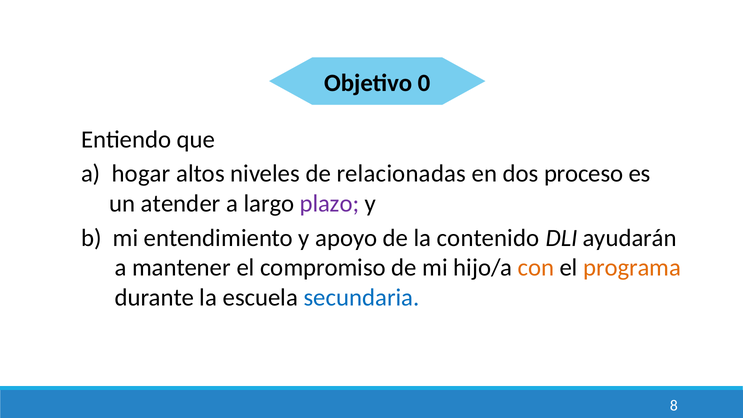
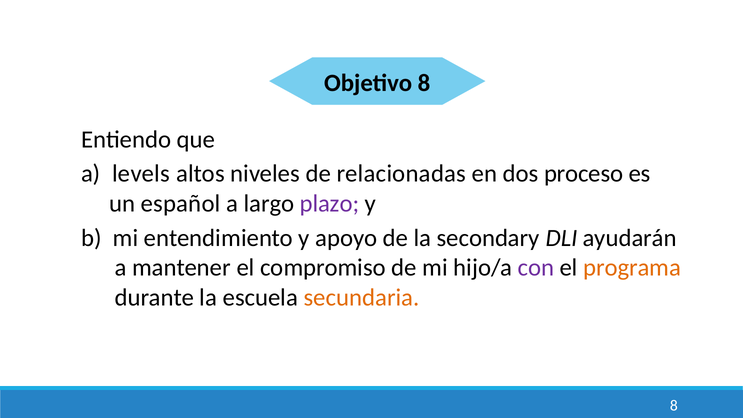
Objetivo 0: 0 -> 8
hogar: hogar -> levels
atender: atender -> español
contenido: contenido -> secondary
con colour: orange -> purple
secundaria colour: blue -> orange
